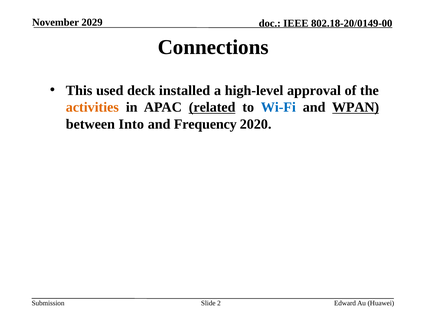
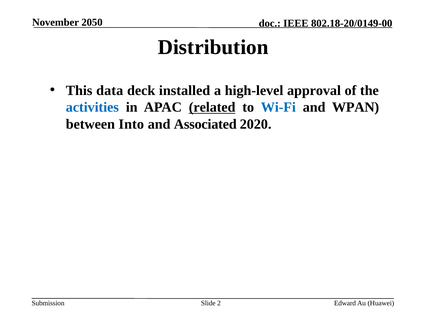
2029: 2029 -> 2050
Connections: Connections -> Distribution
used: used -> data
activities colour: orange -> blue
WPAN underline: present -> none
Frequency: Frequency -> Associated
